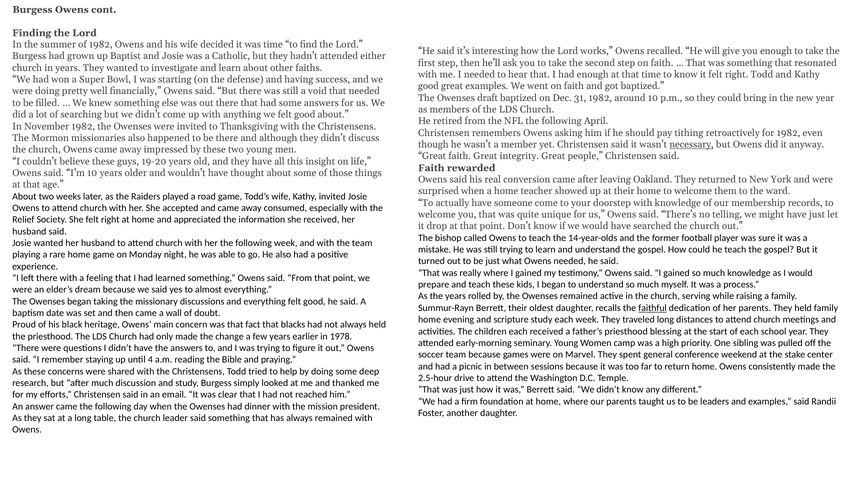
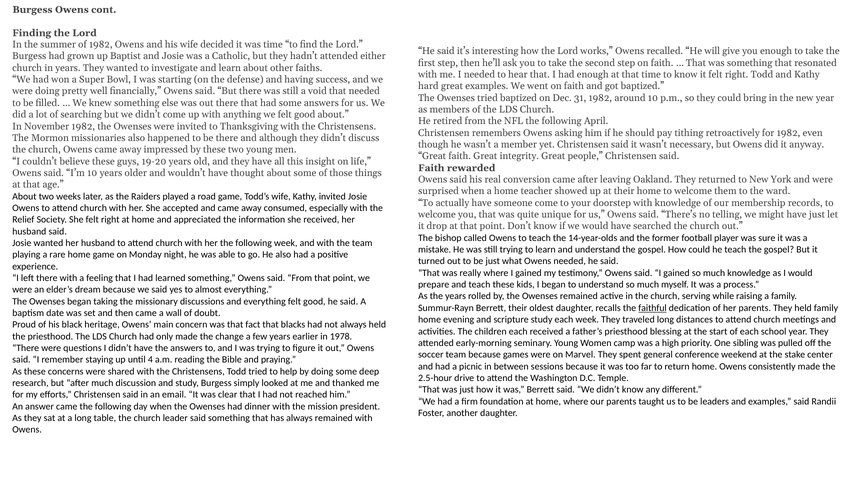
good at (428, 86): good -> hard
Owenses draft: draft -> tried
necessary underline: present -> none
